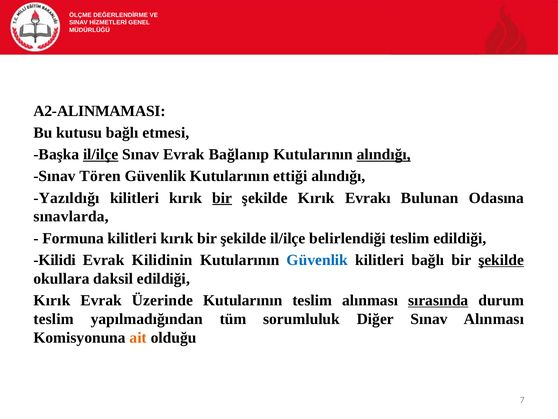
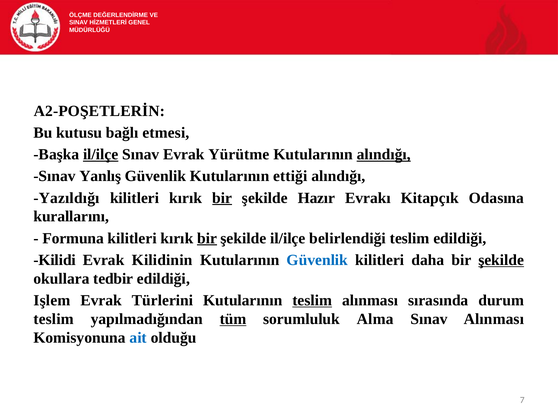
A2-ALINMAMASI: A2-ALINMAMASI -> A2-POŞETLERİN
Bağlanıp: Bağlanıp -> Yürütme
Tören: Tören -> Yanlış
şekilde Kırık: Kırık -> Hazır
Bulunan: Bulunan -> Kitapçık
sınavlarda: sınavlarda -> kurallarını
bir at (207, 238) underline: none -> present
kilitleri bağlı: bağlı -> daha
daksil: daksil -> tedbir
Kırık at (52, 300): Kırık -> Işlem
Üzerinde: Üzerinde -> Türlerini
teslim at (312, 300) underline: none -> present
sırasında underline: present -> none
tüm underline: none -> present
Diğer: Diğer -> Alma
ait colour: orange -> blue
